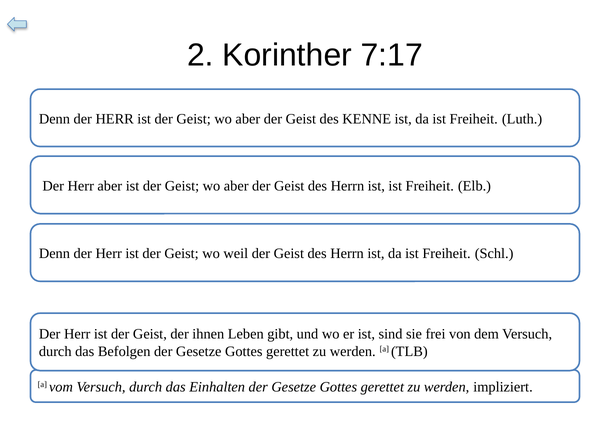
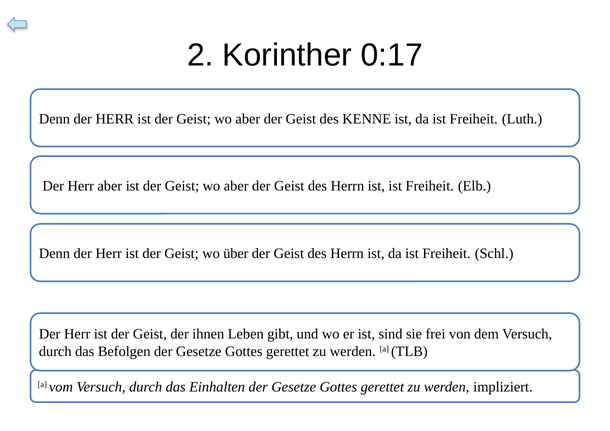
7:17: 7:17 -> 0:17
weil: weil -> über
